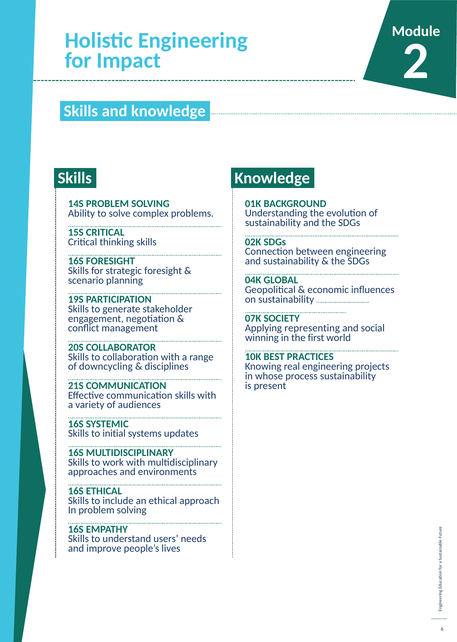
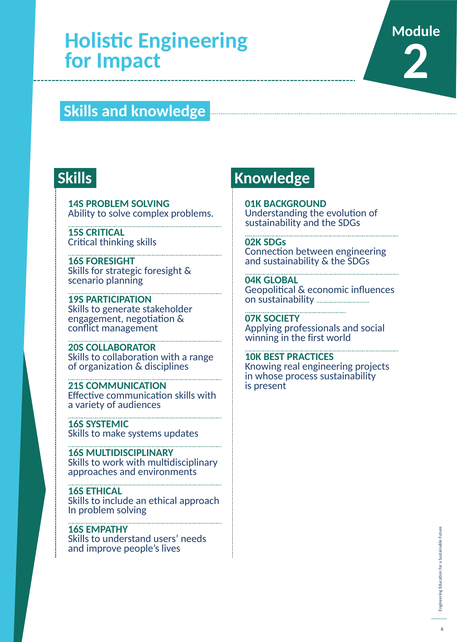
representing: representing -> professionals
downcycling: downcycling -> organization
initial: initial -> make
